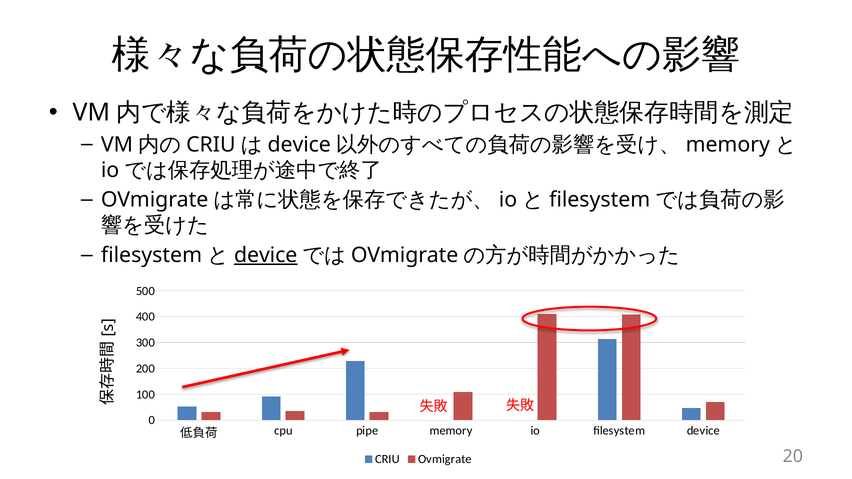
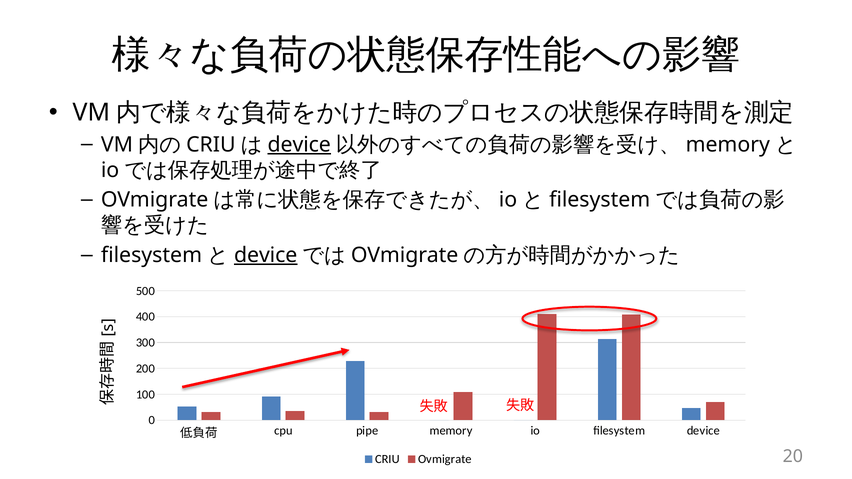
device at (299, 145) underline: none -> present
